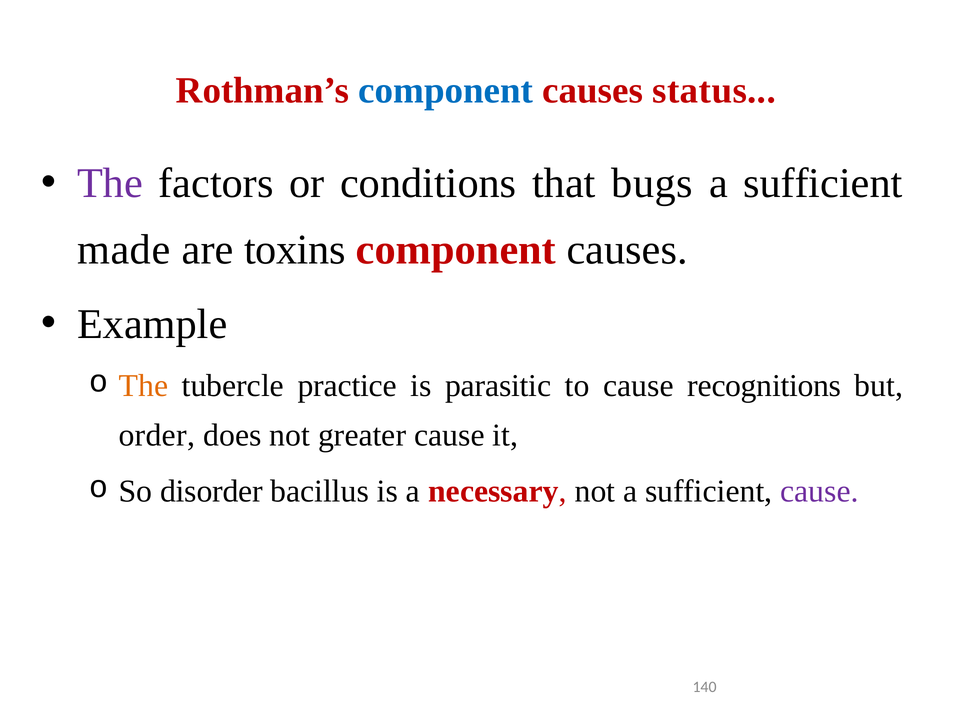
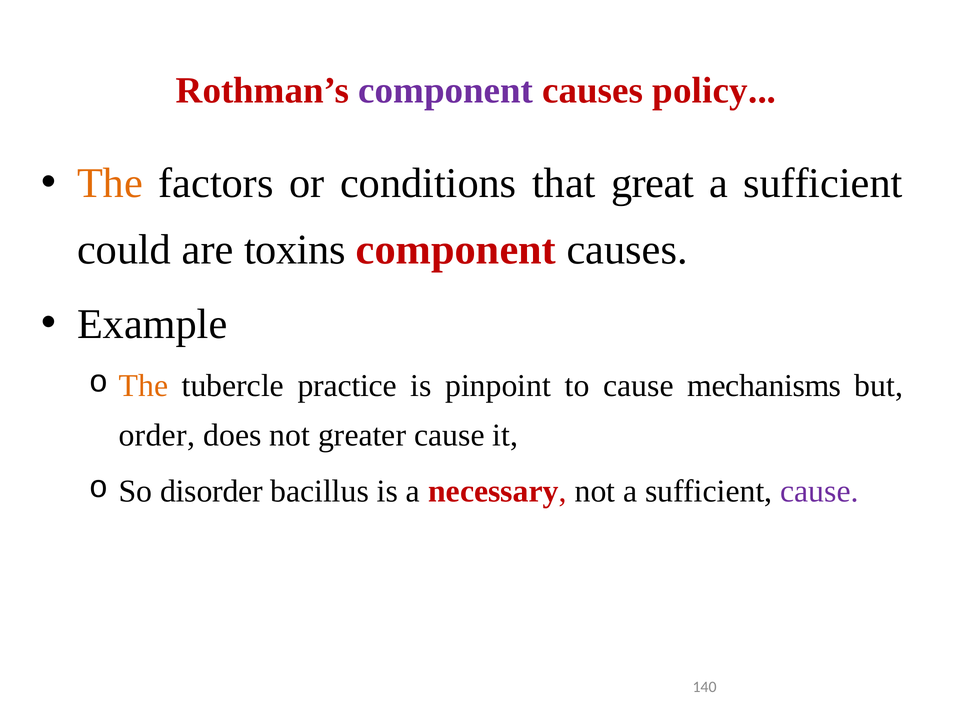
component at (446, 91) colour: blue -> purple
status: status -> policy
The at (110, 183) colour: purple -> orange
bugs: bugs -> great
made: made -> could
parasitic: parasitic -> pinpoint
recognitions: recognitions -> mechanisms
